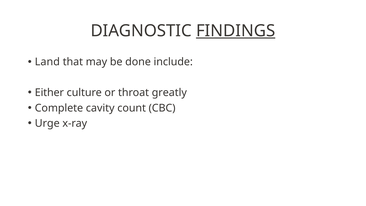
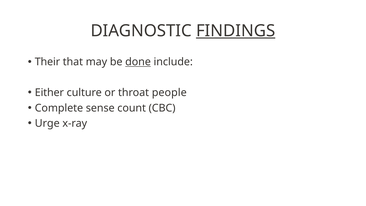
Land: Land -> Their
done underline: none -> present
greatly: greatly -> people
cavity: cavity -> sense
